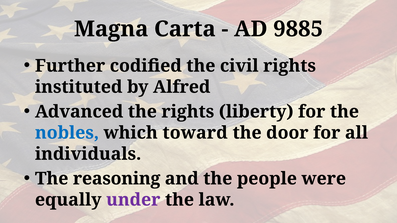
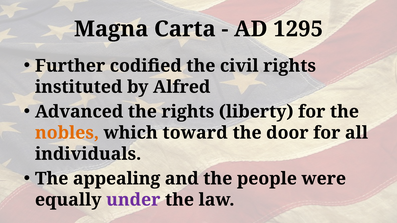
9885: 9885 -> 1295
nobles colour: blue -> orange
reasoning: reasoning -> appealing
